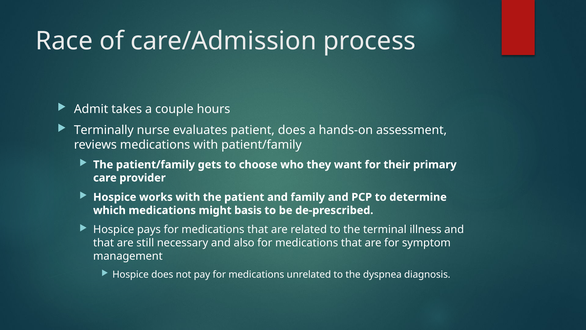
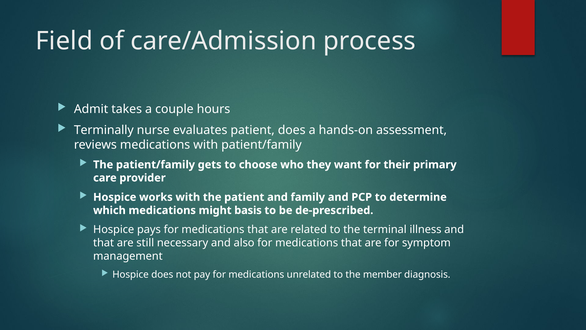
Race: Race -> Field
dyspnea: dyspnea -> member
